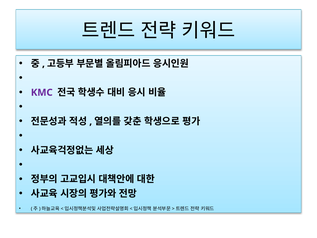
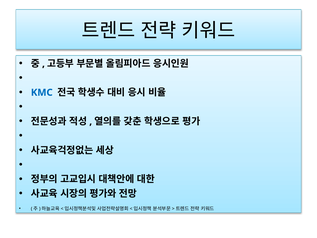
KMC colour: purple -> blue
